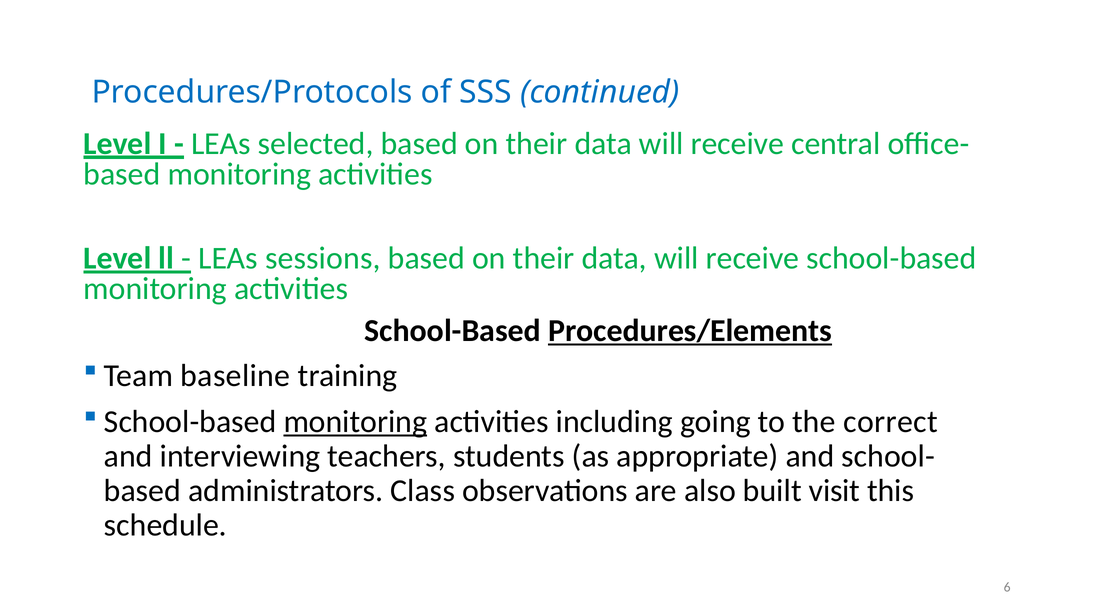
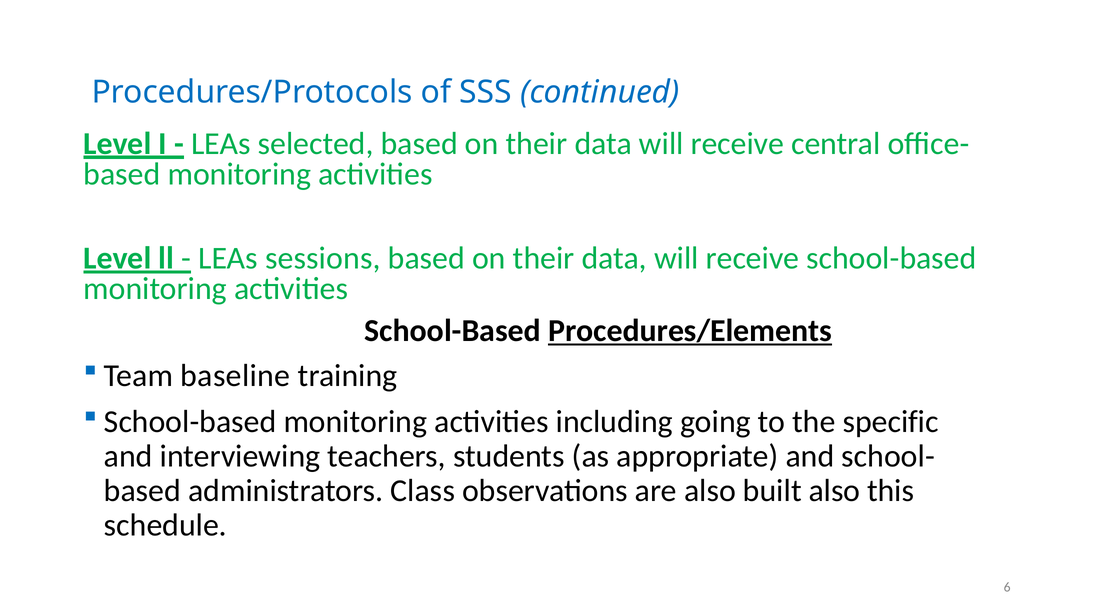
monitoring at (355, 422) underline: present -> none
correct: correct -> specific
built visit: visit -> also
